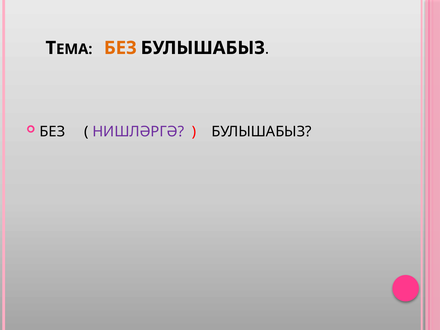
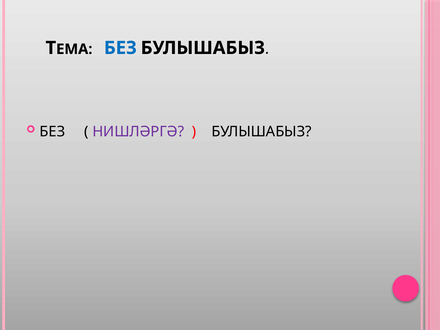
БЕЗ at (120, 48) colour: orange -> blue
